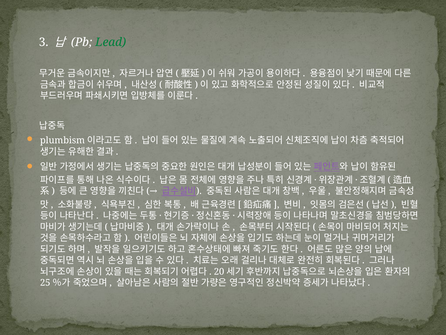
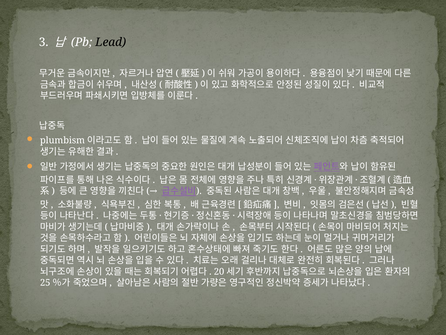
Lead colour: green -> black
